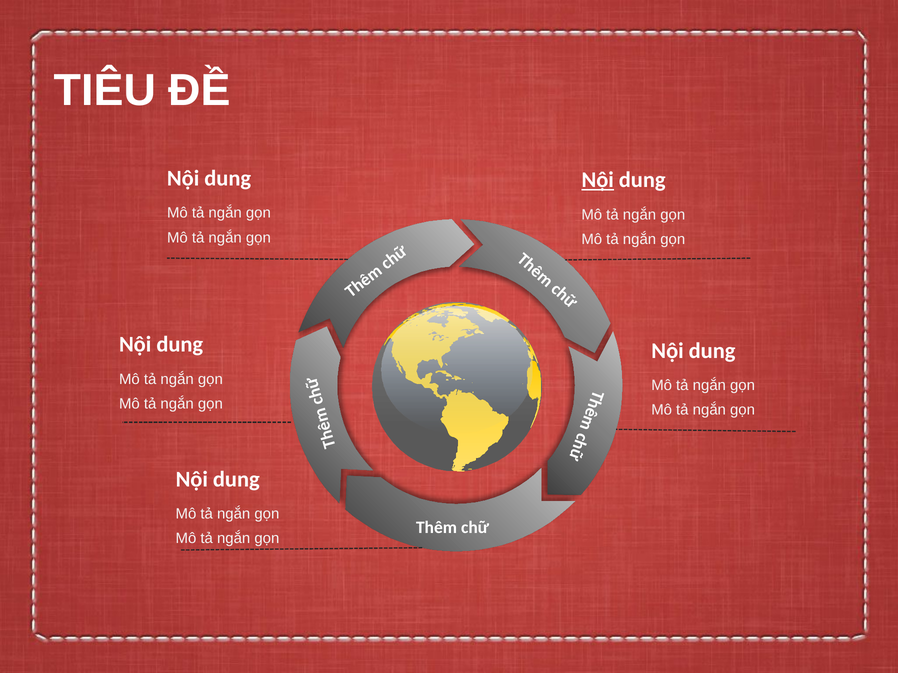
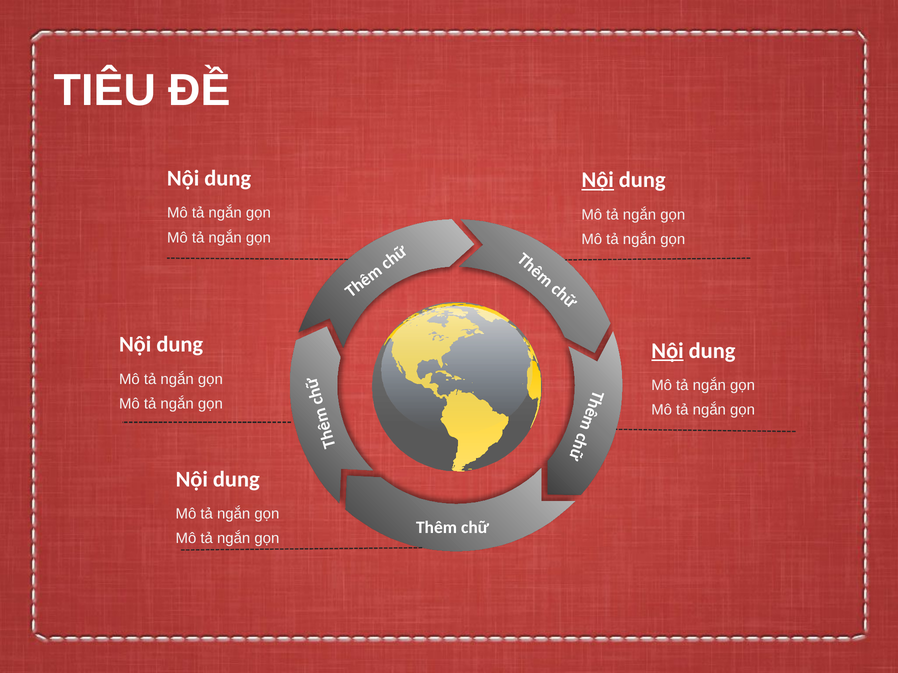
Nội at (668, 351) underline: none -> present
